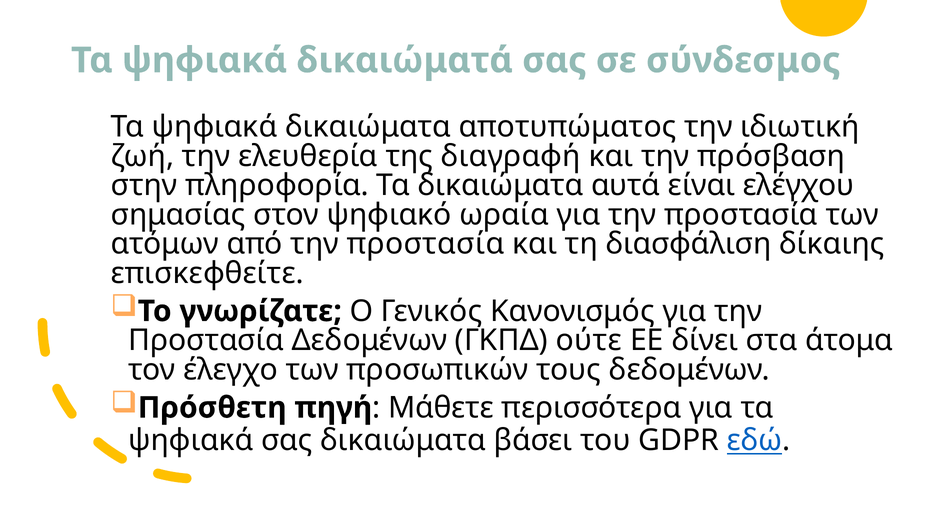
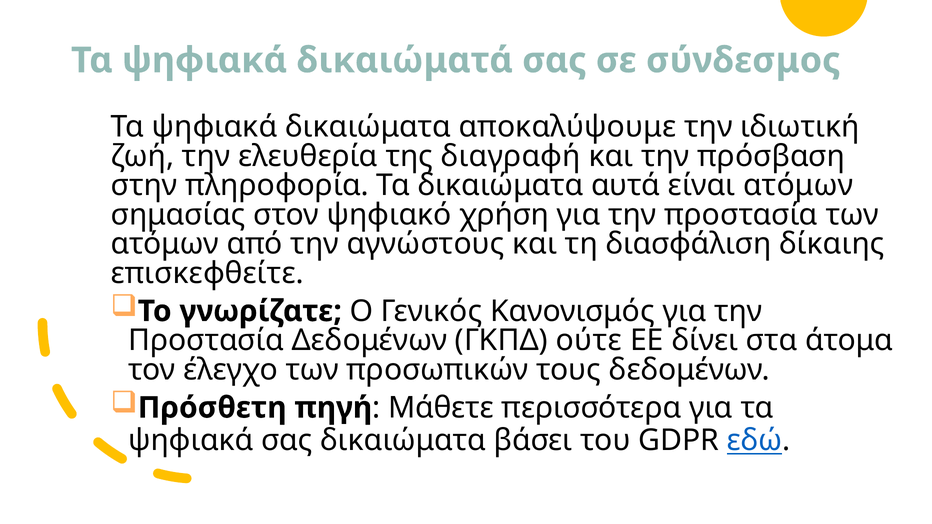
αποτυπώματος: αποτυπώματος -> αποκαλύψουμε
είναι ελέγχου: ελέγχου -> ατόμων
ωραία: ωραία -> χρήση
από την προστασία: προστασία -> αγνώστους
